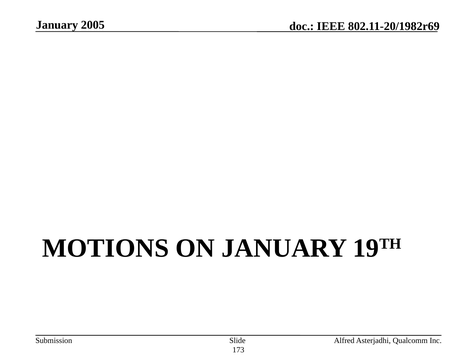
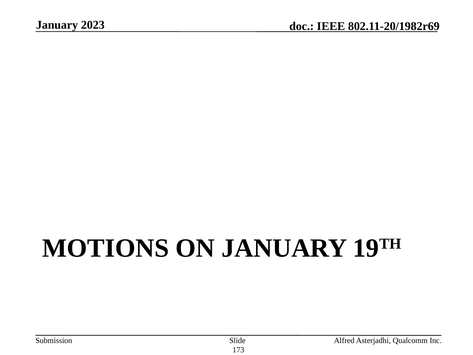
2005: 2005 -> 2023
